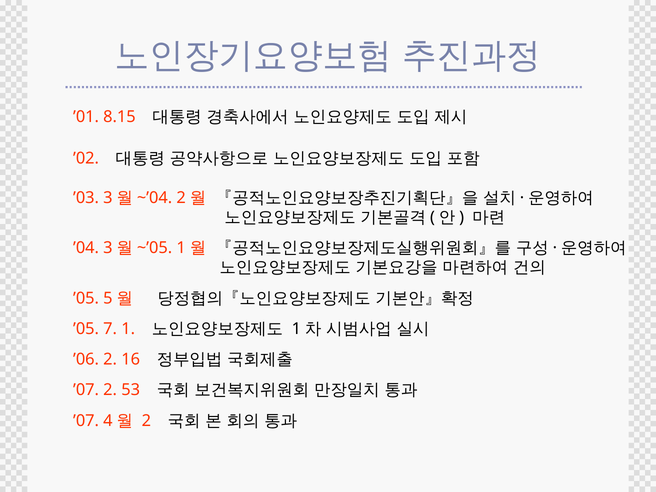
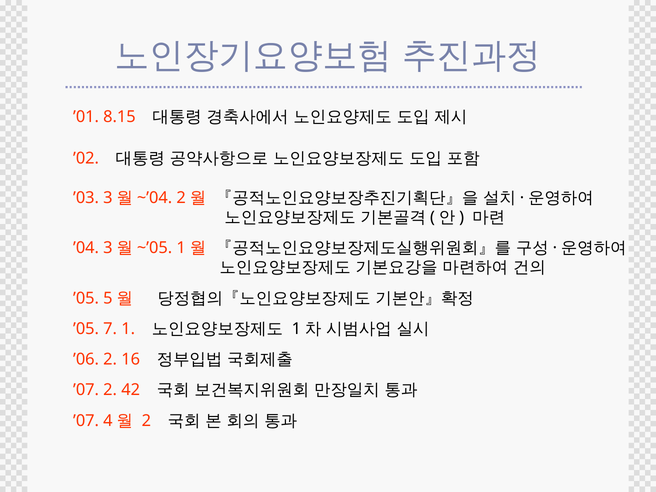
53: 53 -> 42
